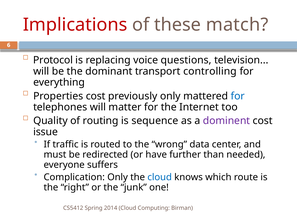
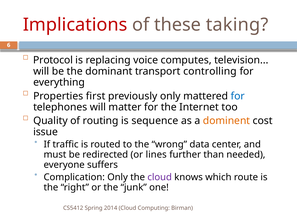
match: match -> taking
questions: questions -> computes
Properties cost: cost -> first
dominent colour: purple -> orange
have: have -> lines
cloud at (160, 178) colour: blue -> purple
